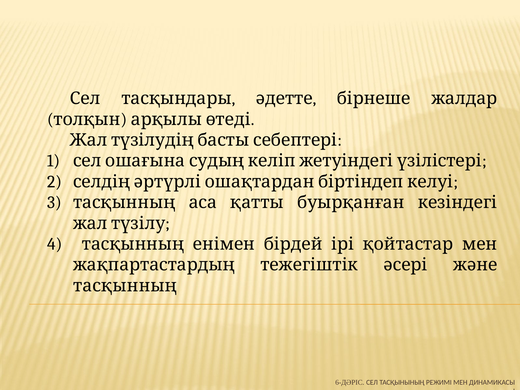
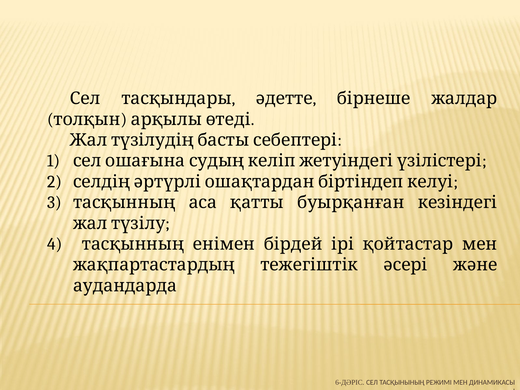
тасқынның at (125, 286): тасқынның -> аудандарда
